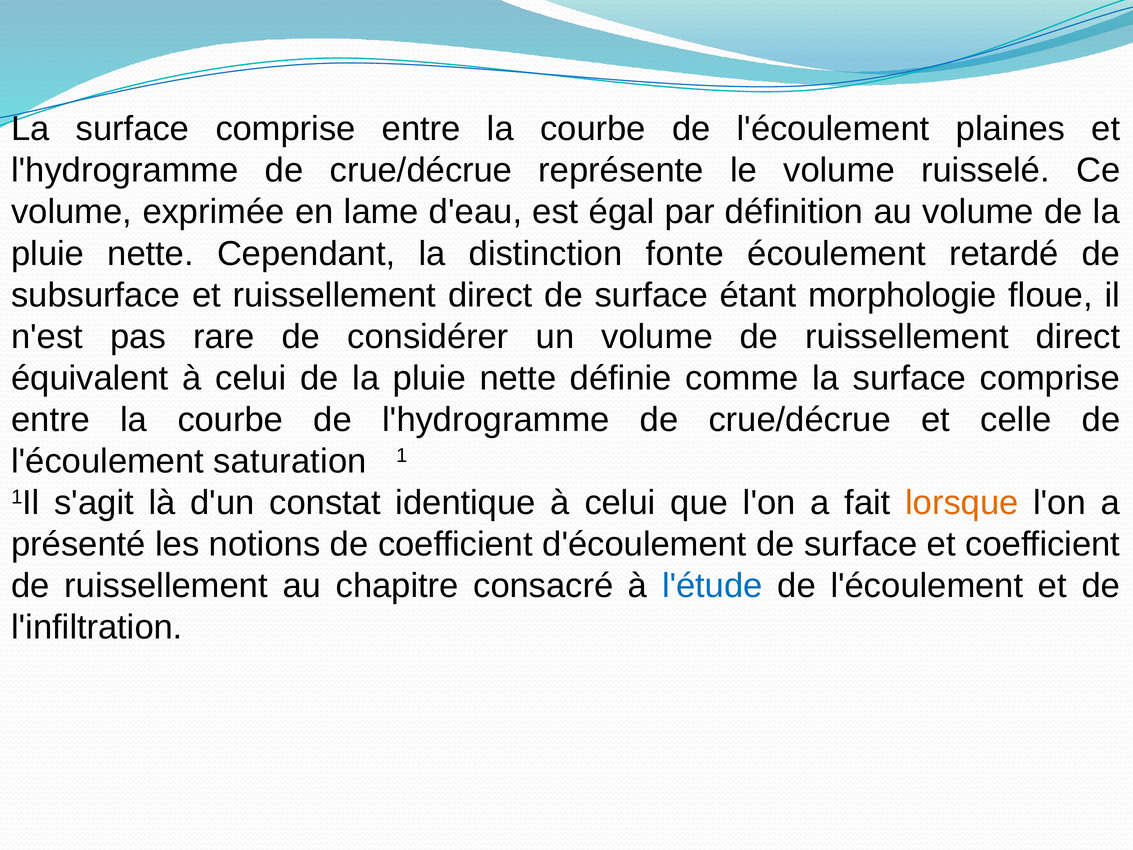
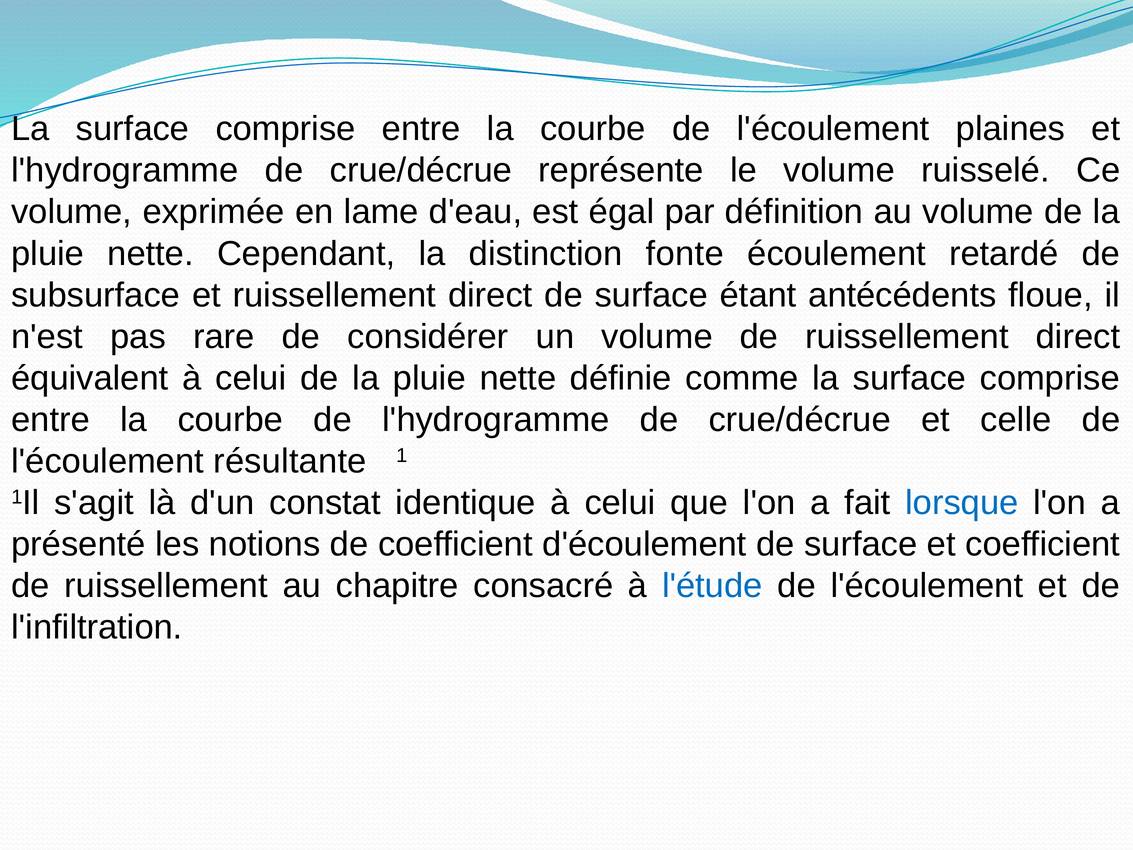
morphologie: morphologie -> antécédents
saturation: saturation -> résultante
lorsque colour: orange -> blue
